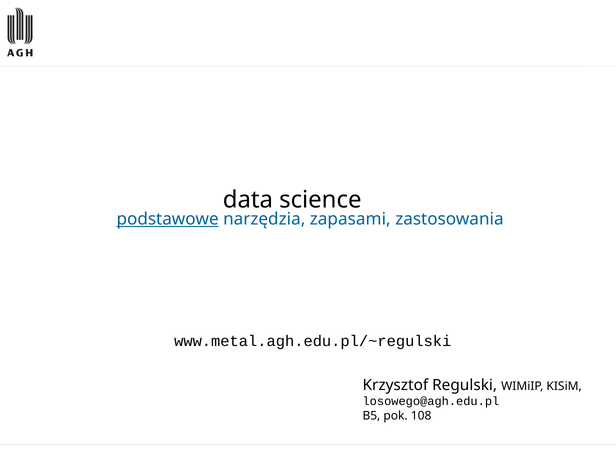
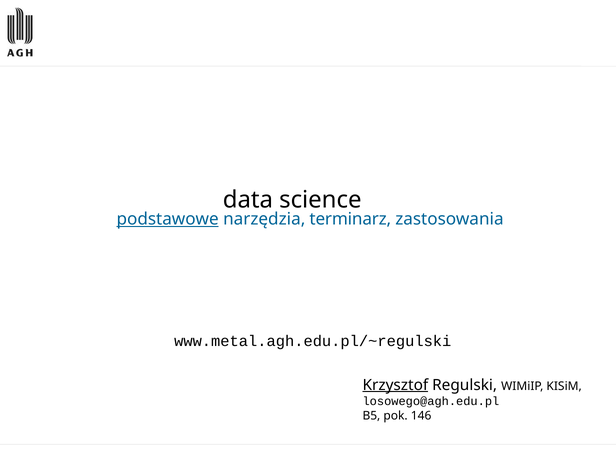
zapasami: zapasami -> terminarz
Krzysztof underline: none -> present
108: 108 -> 146
